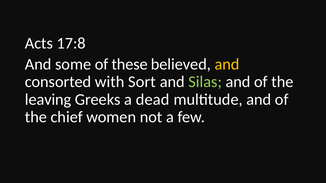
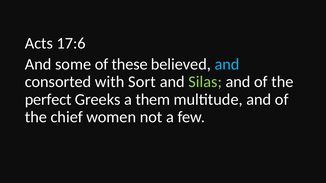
17:8: 17:8 -> 17:6
and at (227, 64) colour: yellow -> light blue
leaving: leaving -> perfect
dead: dead -> them
